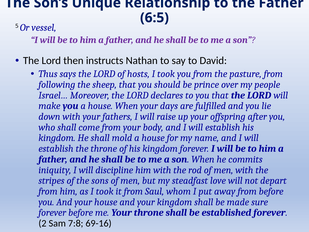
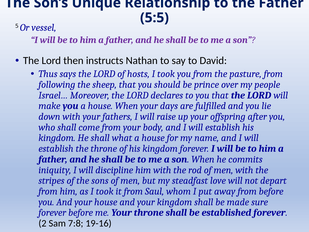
6:5: 6:5 -> 5:5
mold: mold -> what
69-16: 69-16 -> 19-16
